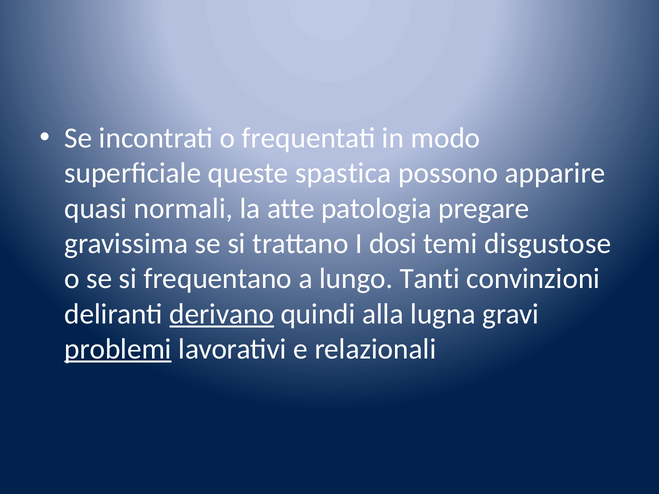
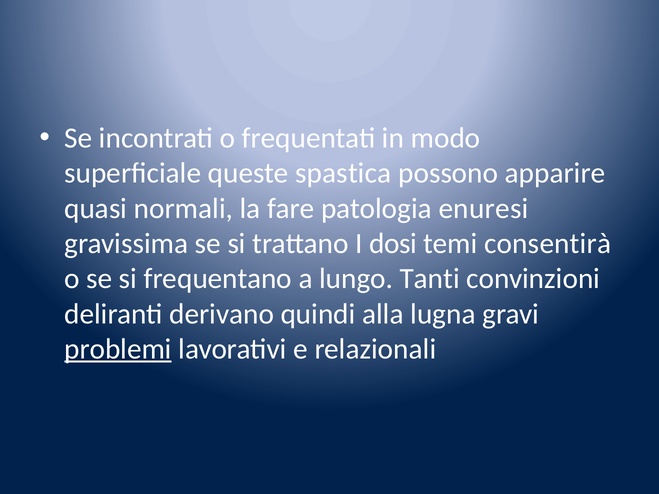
atte: atte -> fare
pregare: pregare -> enuresi
disgustose: disgustose -> consentirà
derivano underline: present -> none
